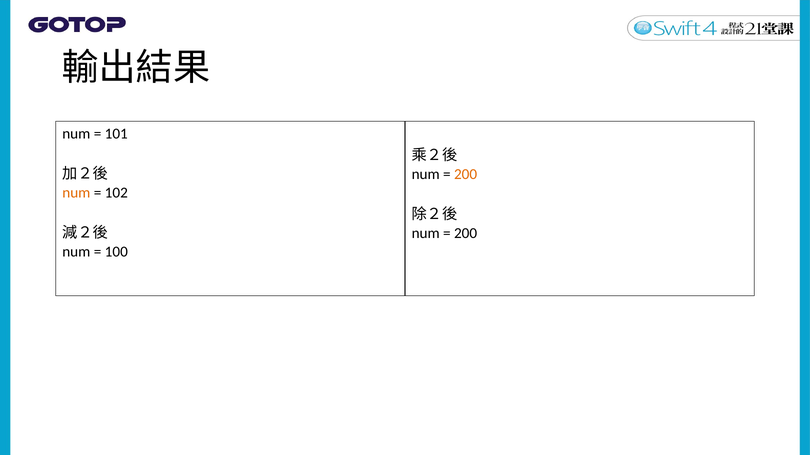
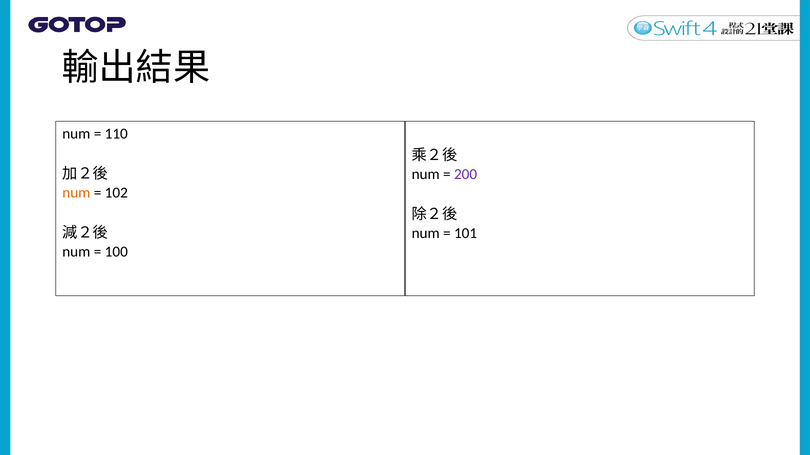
101: 101 -> 110
200 at (466, 174) colour: orange -> purple
200 at (466, 233): 200 -> 101
